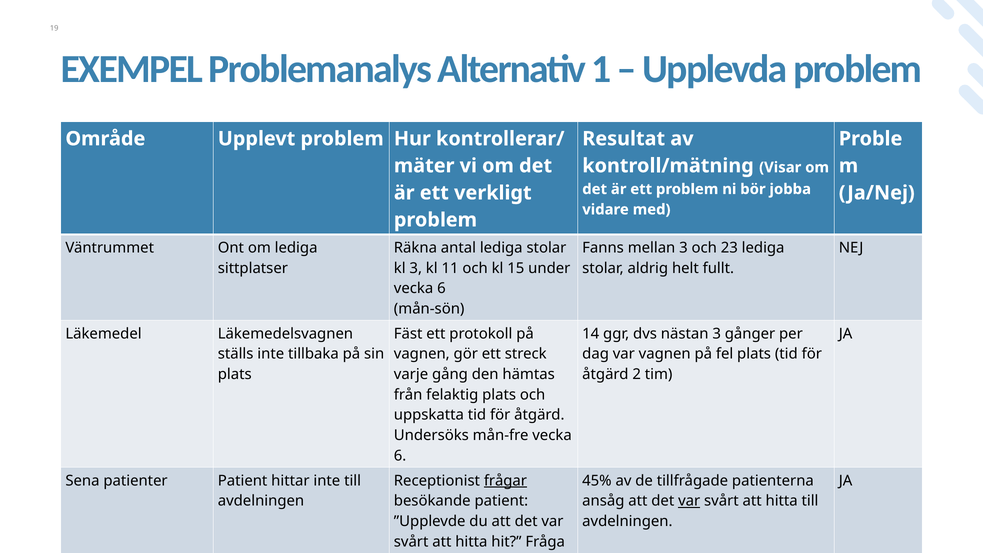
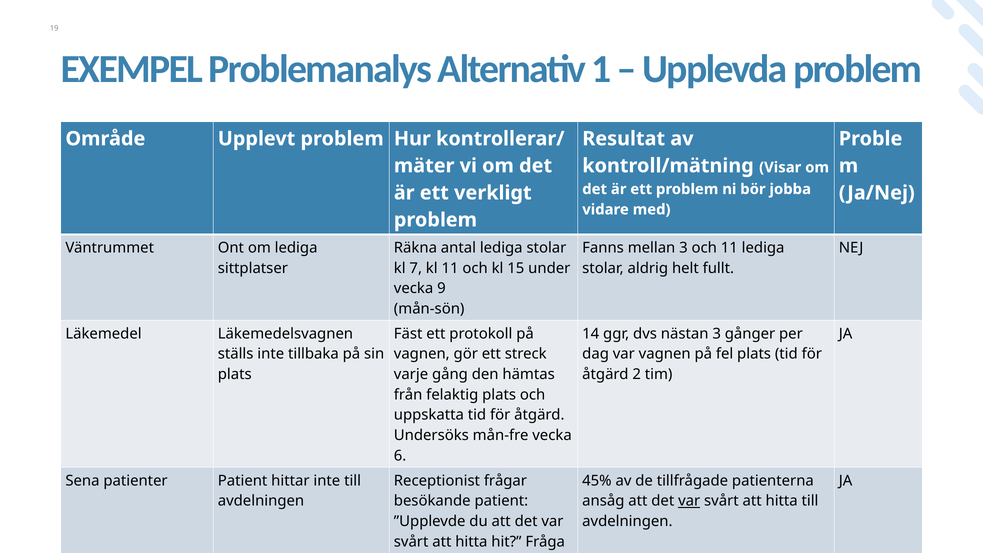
och 23: 23 -> 11
kl 3: 3 -> 7
6 at (441, 288): 6 -> 9
frågar underline: present -> none
